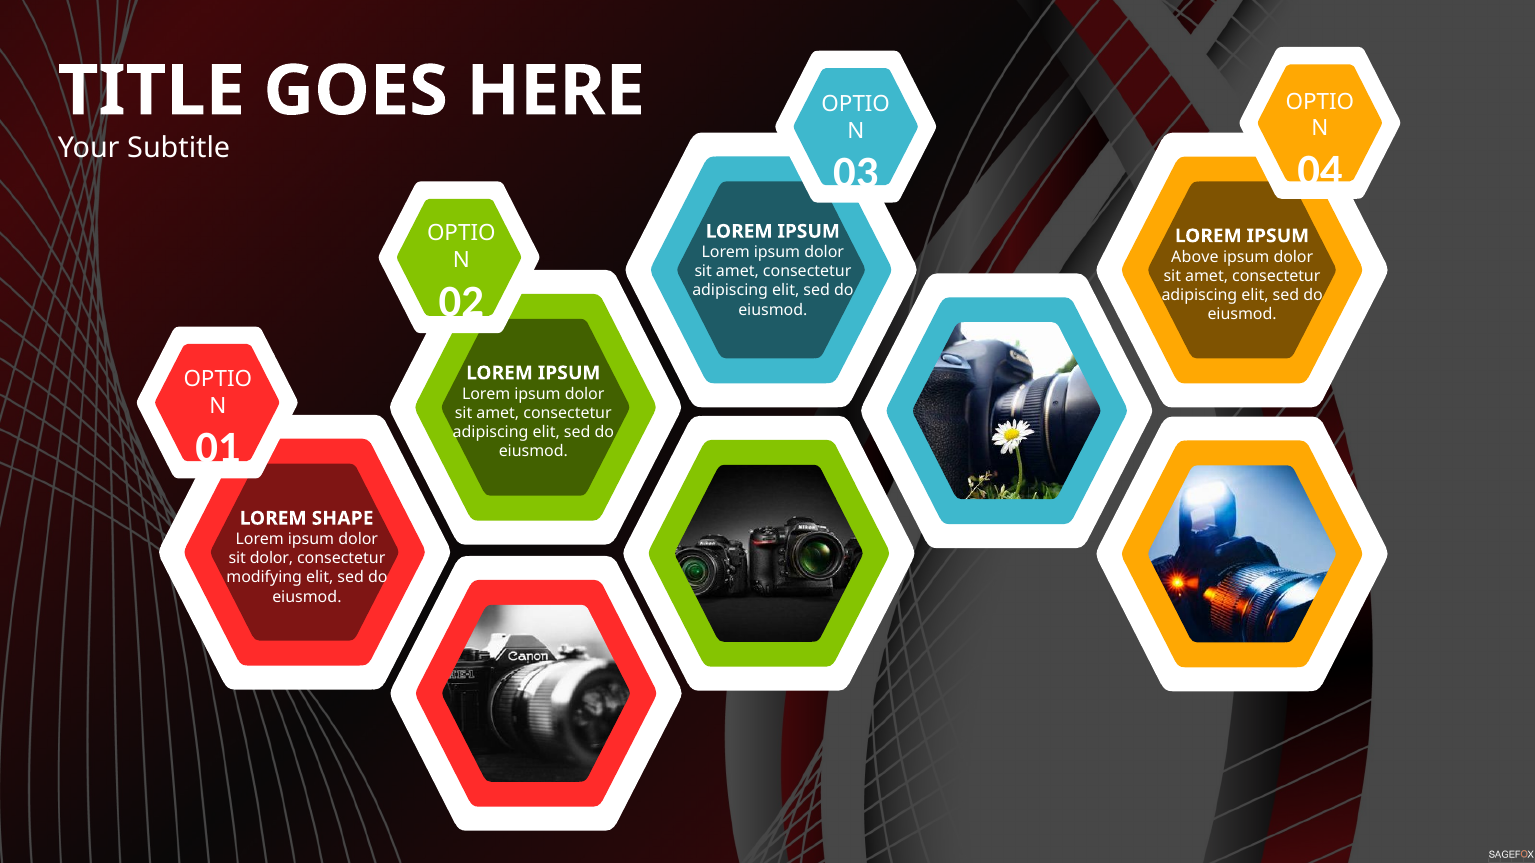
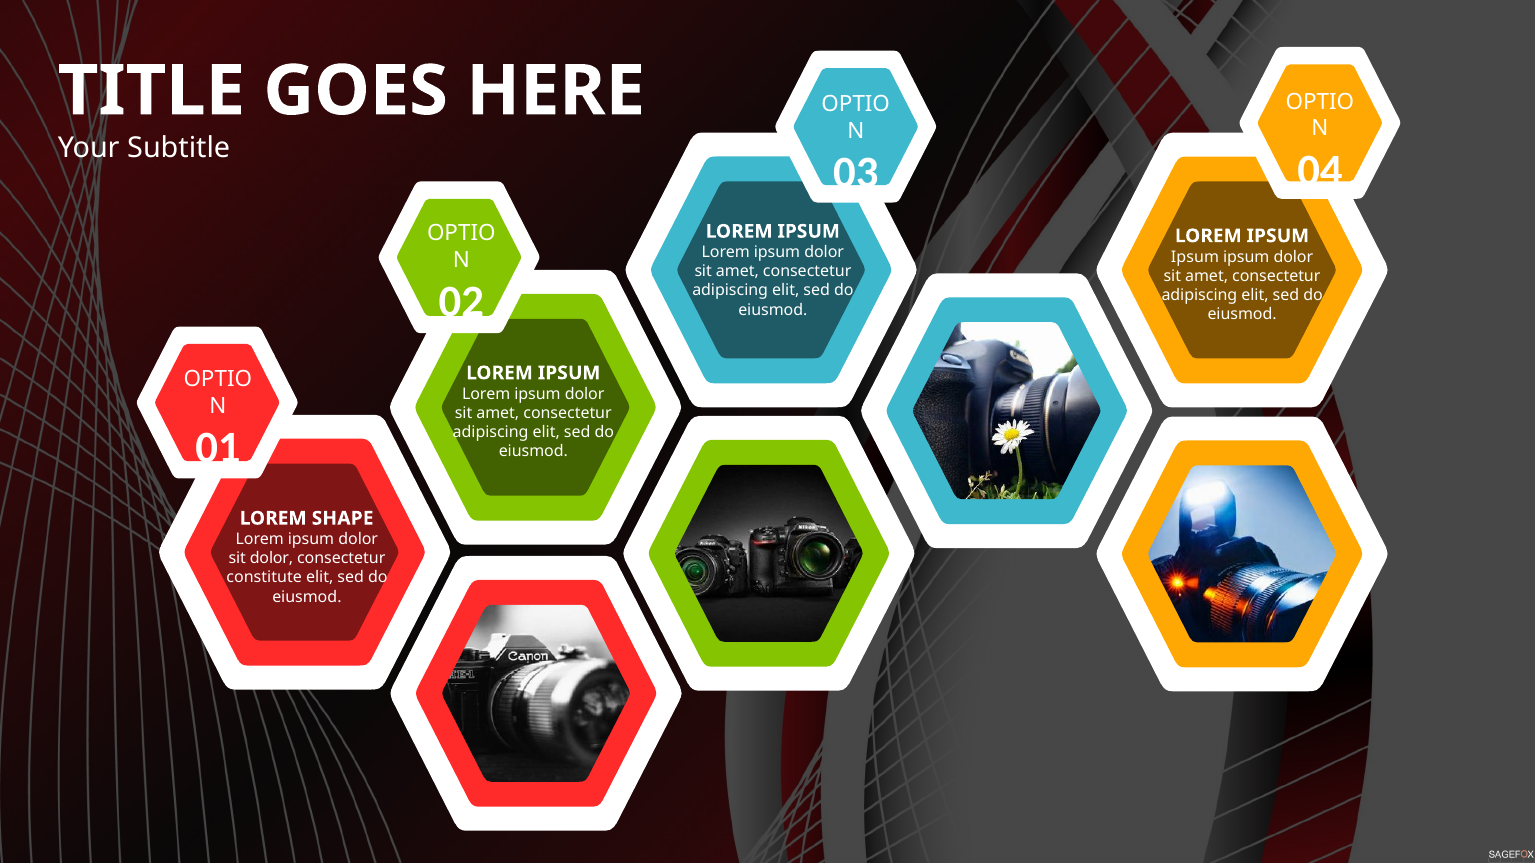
Above at (1195, 257): Above -> Ipsum
modifying: modifying -> constitute
